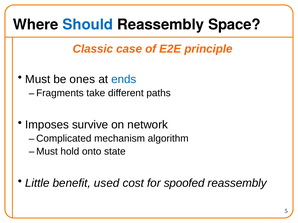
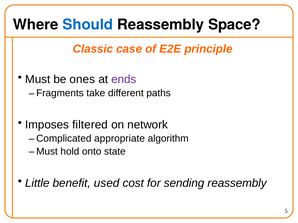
ends colour: blue -> purple
survive: survive -> filtered
mechanism: mechanism -> appropriate
spoofed: spoofed -> sending
